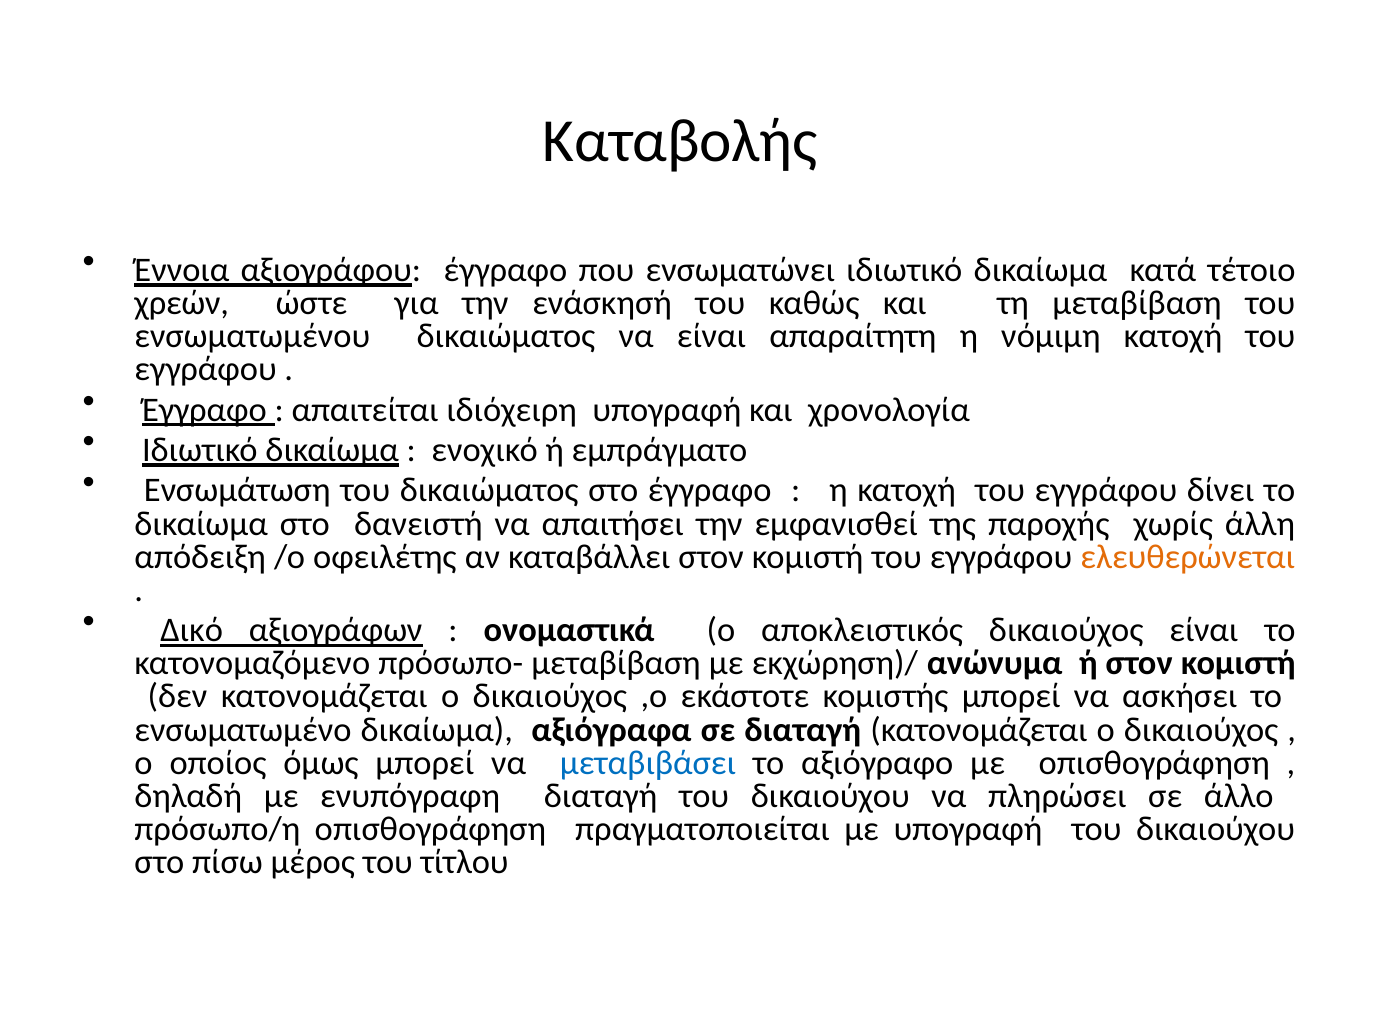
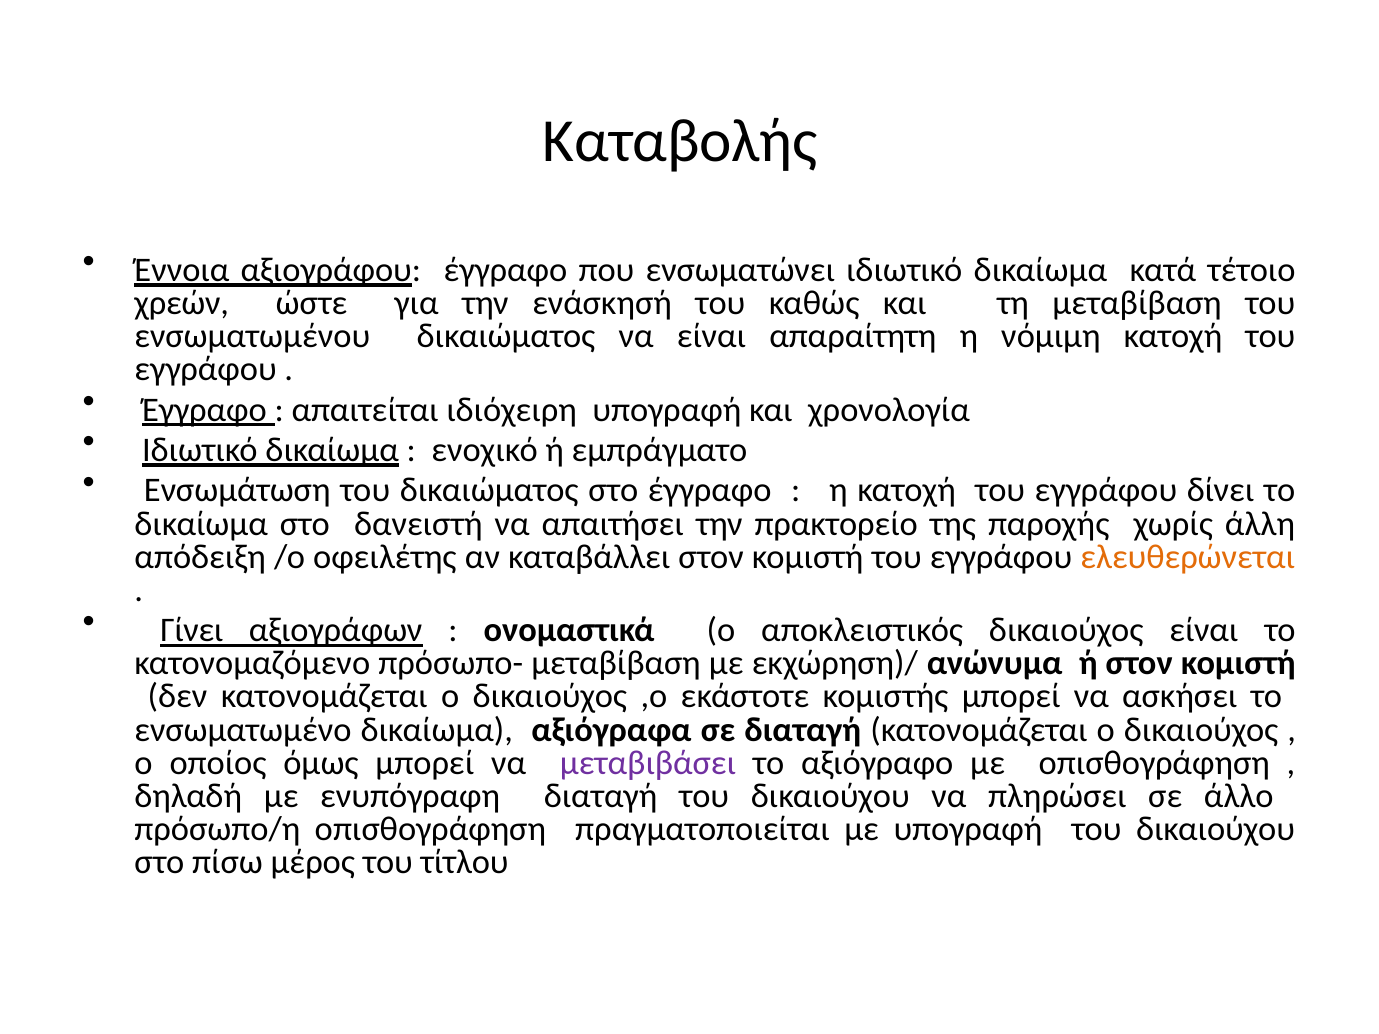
εμφανισθεί: εμφανισθεί -> πρακτορείο
Δικό: Δικό -> Γίνει
μεταβιβάσει colour: blue -> purple
